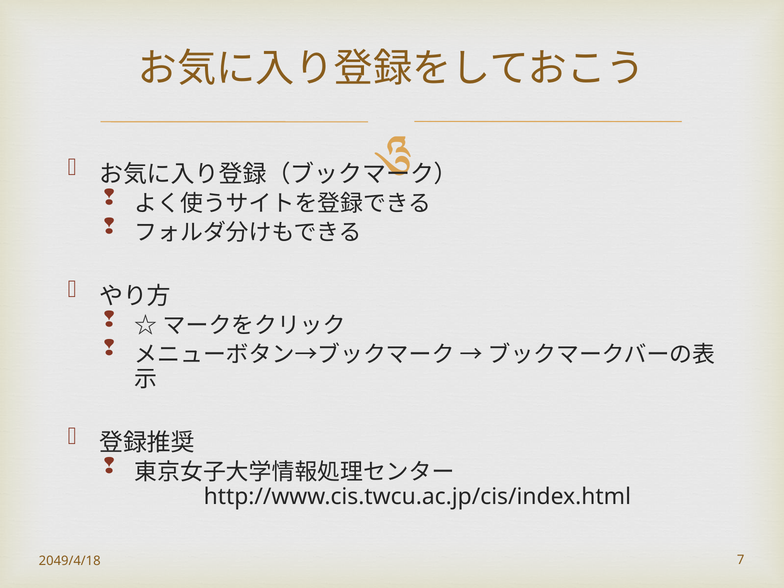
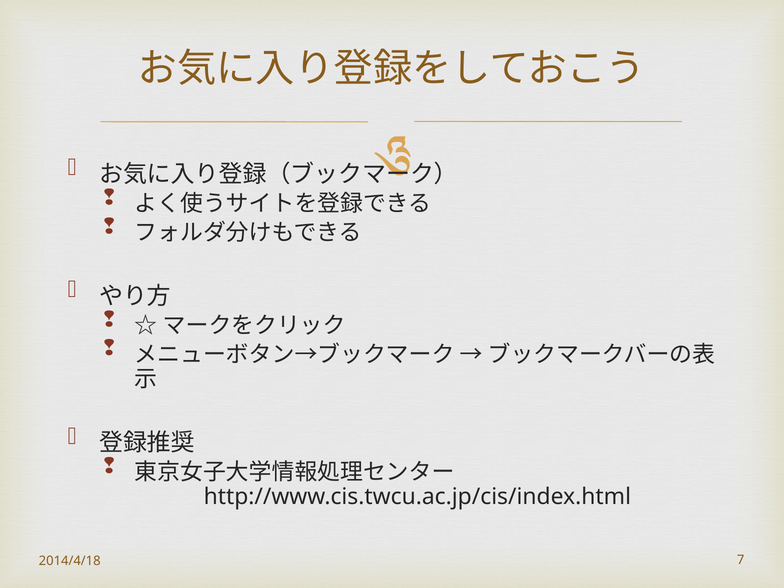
2049/4/18: 2049/4/18 -> 2014/4/18
